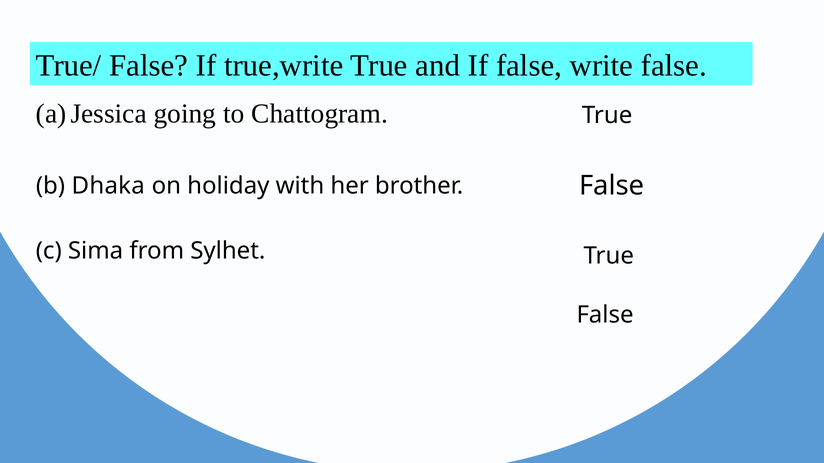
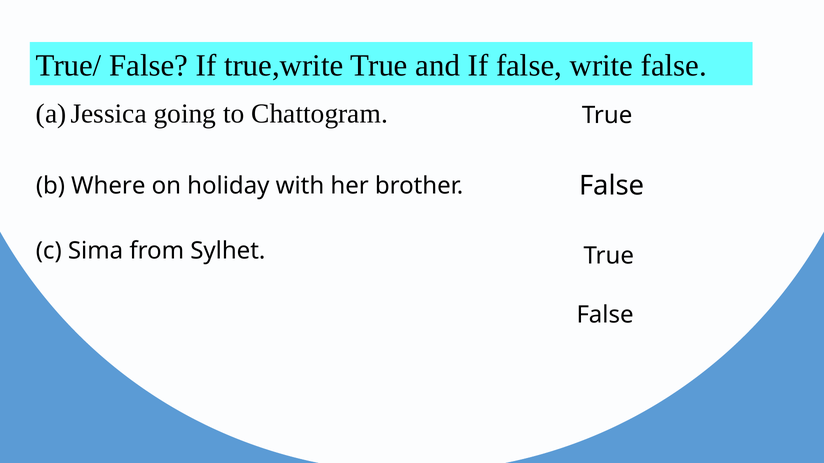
Dhaka: Dhaka -> Where
